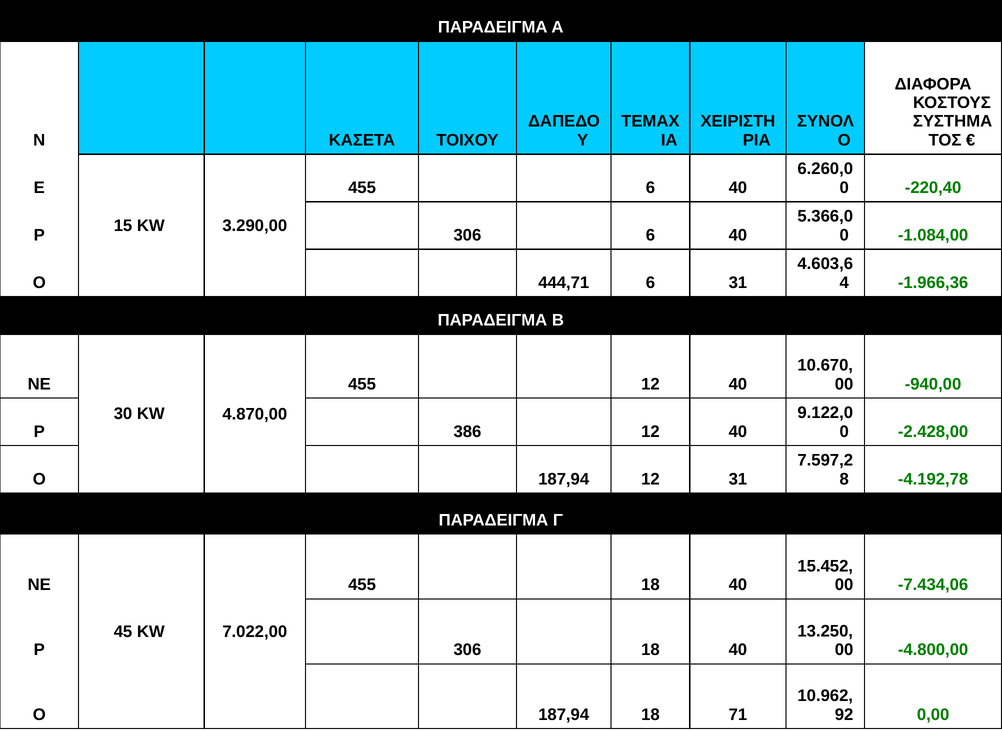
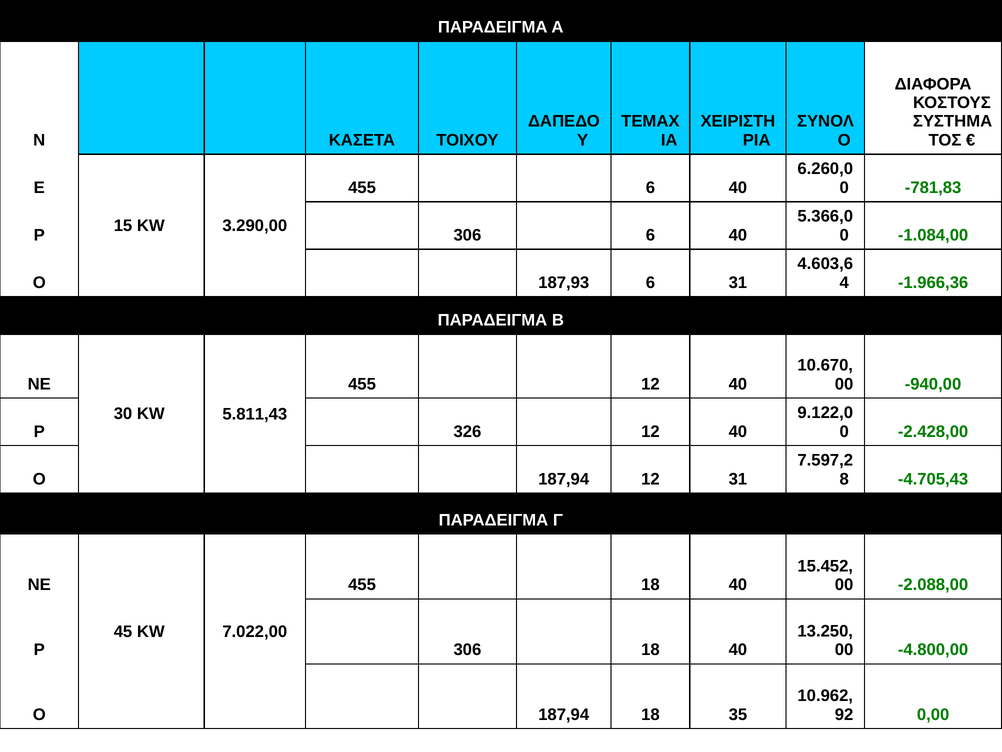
-220,40: -220,40 -> -781,83
444,71: 444,71 -> 187,93
4.870,00: 4.870,00 -> 5.811,43
386: 386 -> 326
-4.192,78: -4.192,78 -> -4.705,43
-7.434,06: -7.434,06 -> -2.088,00
71: 71 -> 35
